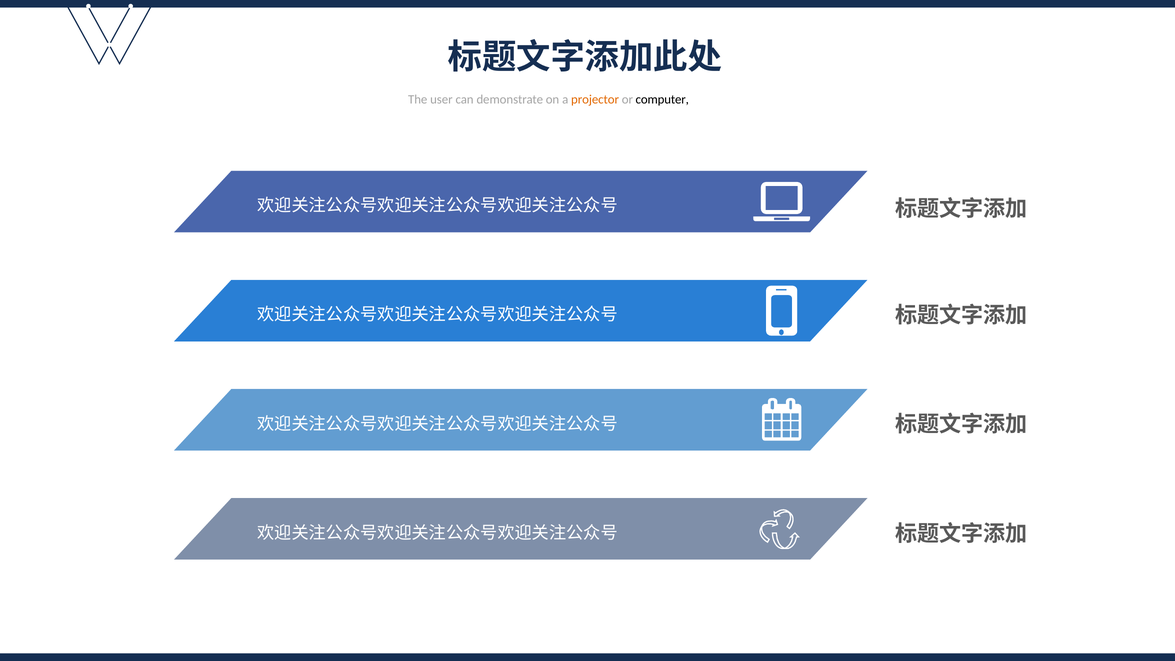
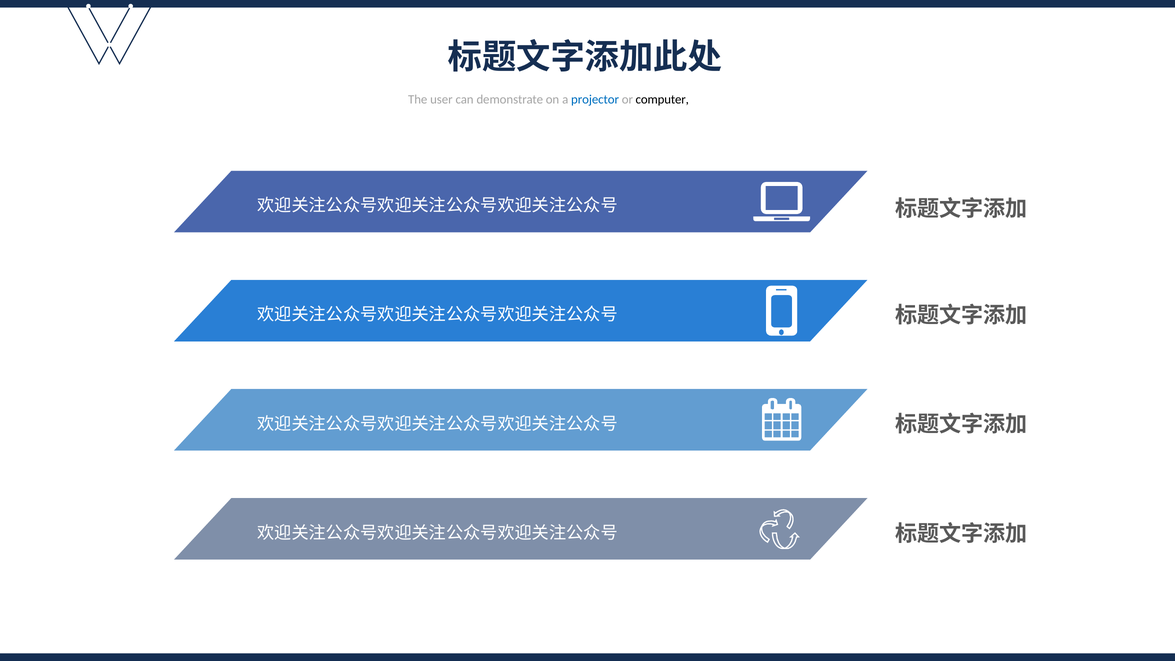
projector colour: orange -> blue
